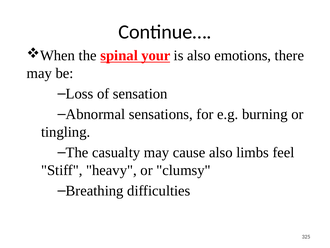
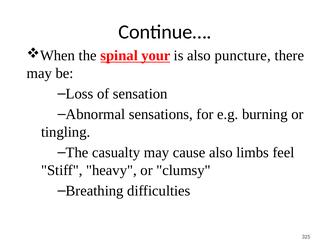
emotions: emotions -> puncture
